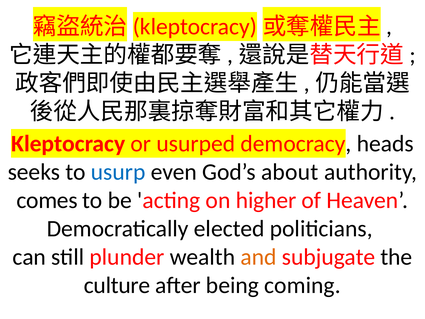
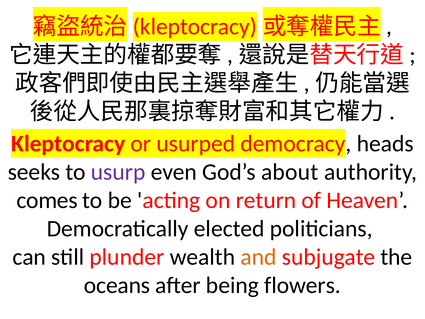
usurp colour: blue -> purple
higher: higher -> return
culture: culture -> oceans
coming: coming -> flowers
